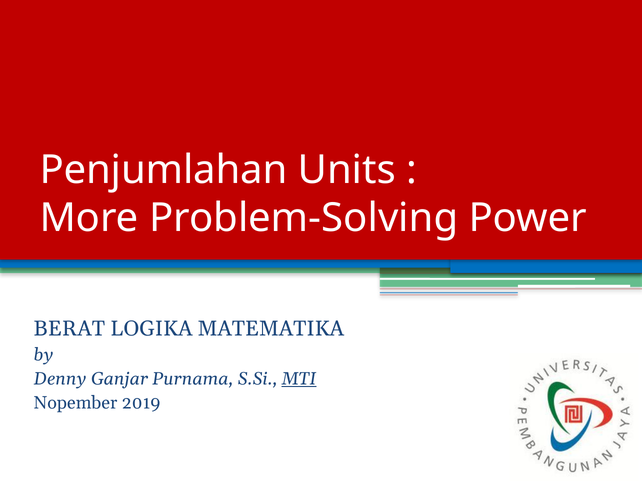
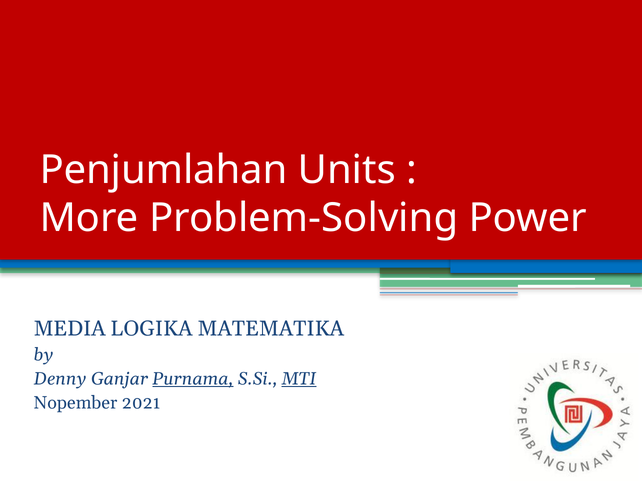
BERAT: BERAT -> MEDIA
Purnama underline: none -> present
2019: 2019 -> 2021
